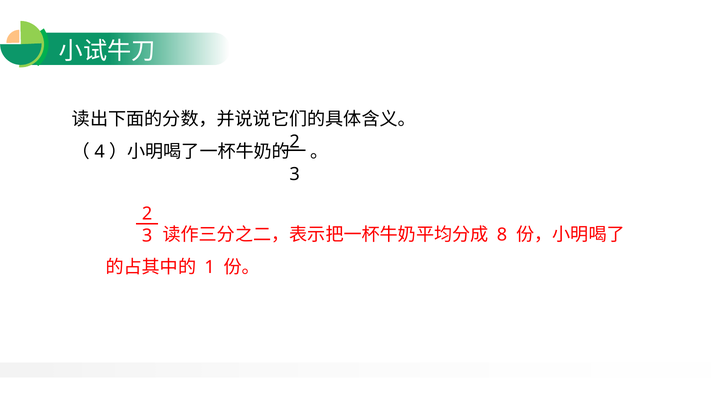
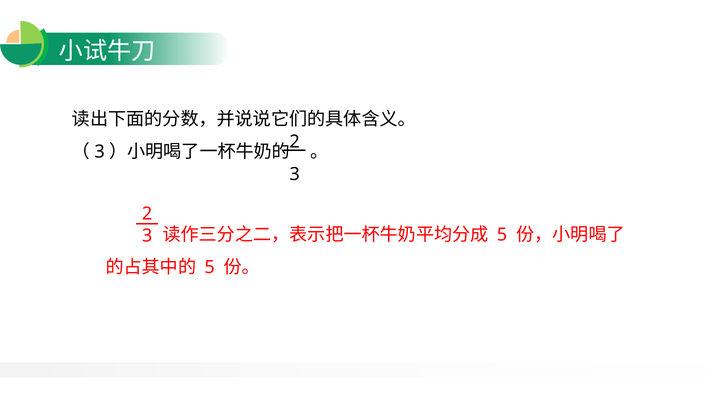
4 at (100, 152): 4 -> 3
8 at (502, 235): 8 -> 5
1 at (210, 267): 1 -> 5
